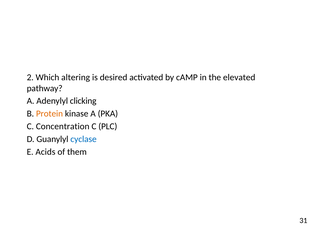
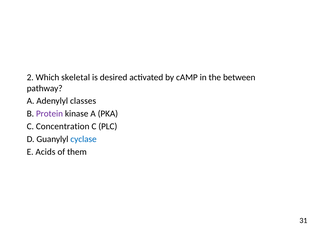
altering: altering -> skeletal
elevated: elevated -> between
clicking: clicking -> classes
Protein colour: orange -> purple
